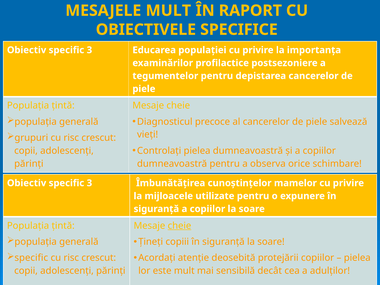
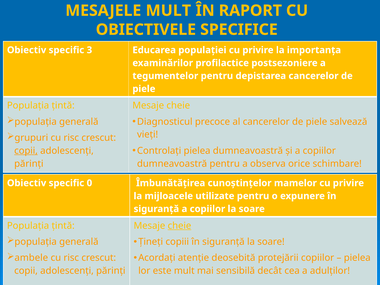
copii at (26, 151) underline: none -> present
3 at (89, 183): 3 -> 0
specific at (31, 258): specific -> ambele
